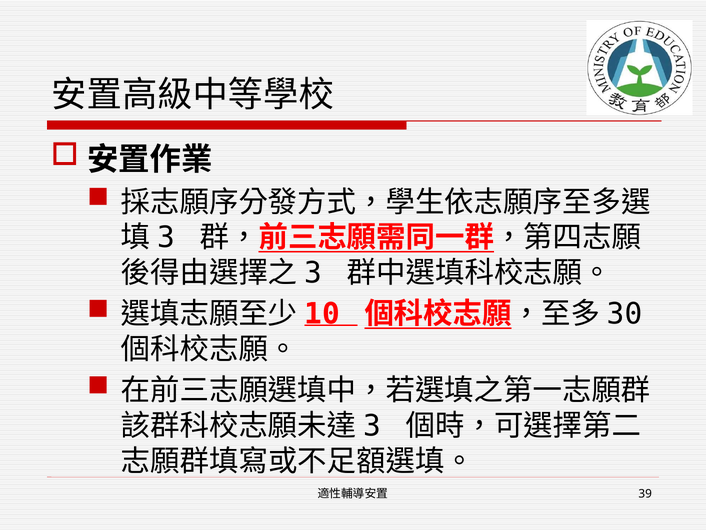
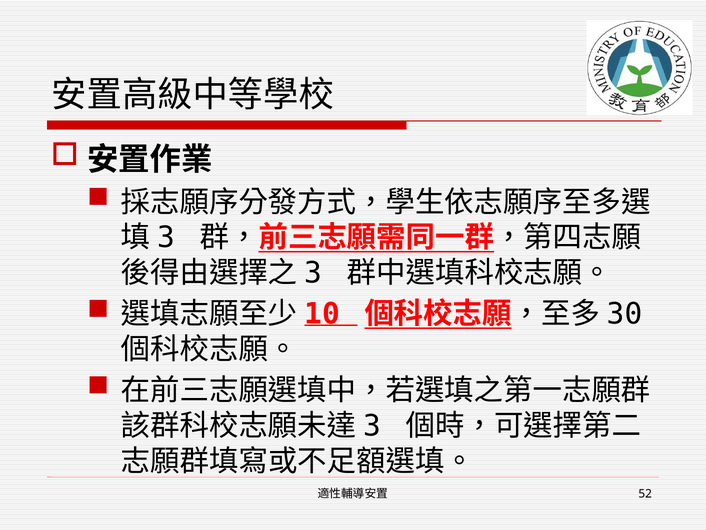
39: 39 -> 52
